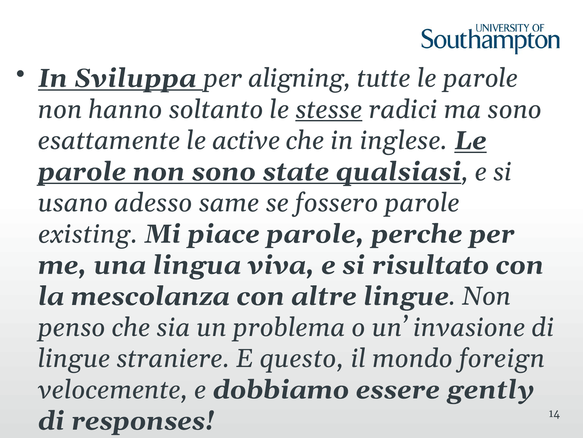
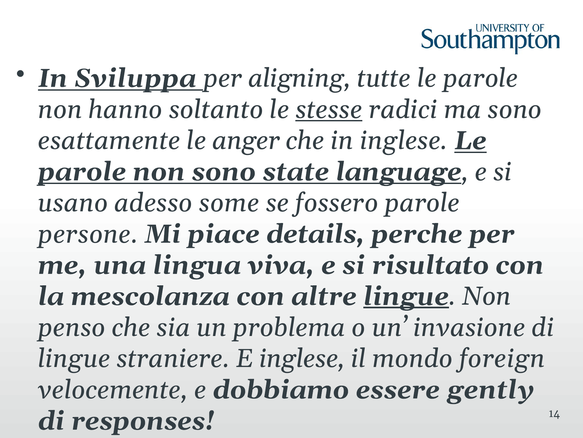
active: active -> anger
qualsiasi: qualsiasi -> language
same: same -> some
existing: existing -> persone
piace parole: parole -> details
lingue at (406, 296) underline: none -> present
E questo: questo -> inglese
